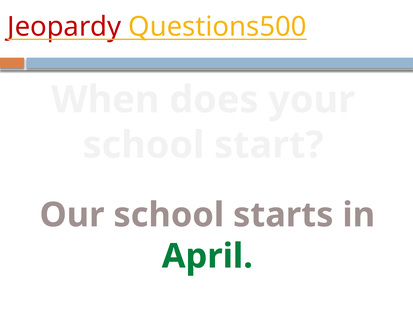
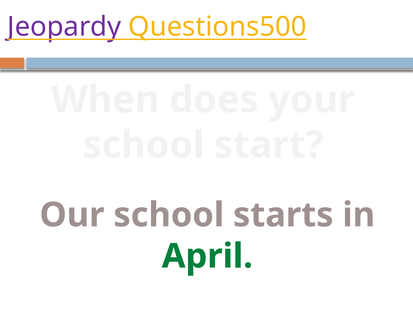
Jeopardy colour: red -> purple
